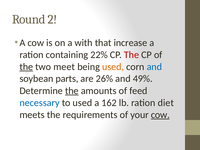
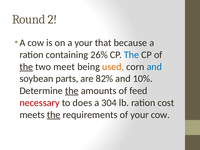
a with: with -> your
increase: increase -> because
22%: 22% -> 26%
The at (132, 55) colour: red -> blue
26%: 26% -> 82%
49%: 49% -> 10%
necessary colour: blue -> red
to used: used -> does
162: 162 -> 304
diet: diet -> cost
the at (54, 115) underline: none -> present
cow at (160, 115) underline: present -> none
